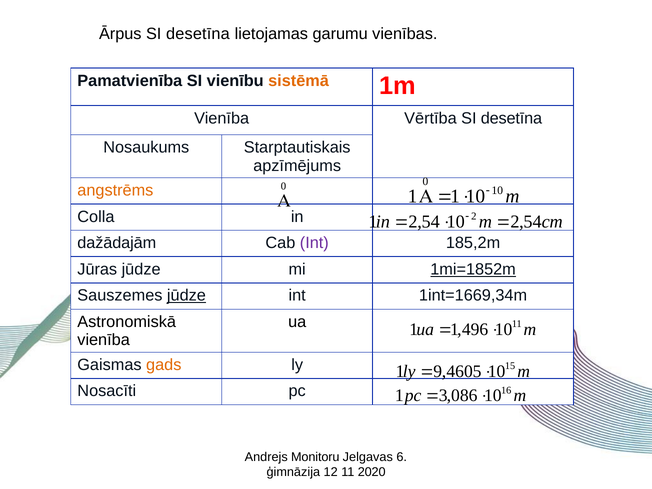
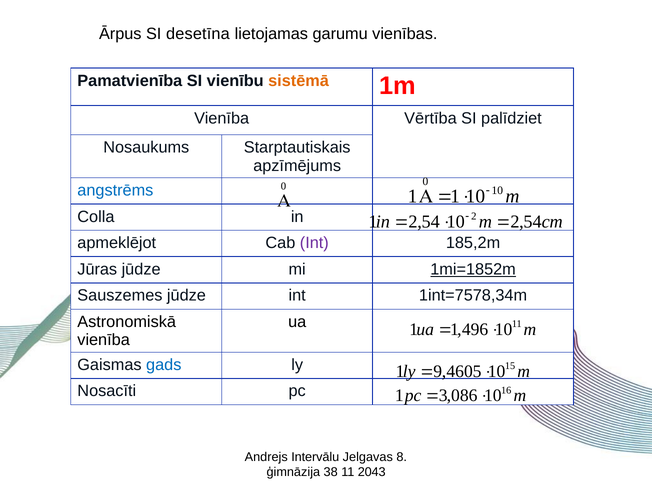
Vērtība SI desetīna: desetīna -> palīdziet
angstrēms colour: orange -> blue
dažādajām: dažādajām -> apmeklējot
jūdze at (186, 296) underline: present -> none
1int=1669,34m: 1int=1669,34m -> 1int=7578,34m
gads colour: orange -> blue
Monitoru: Monitoru -> Intervālu
6: 6 -> 8
12: 12 -> 38
2020: 2020 -> 2043
